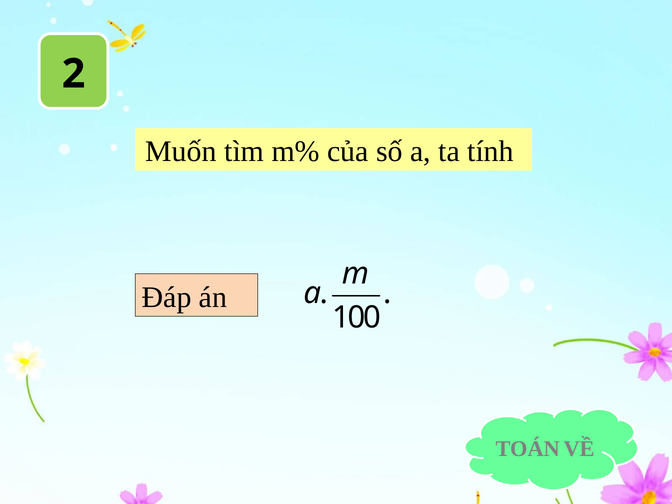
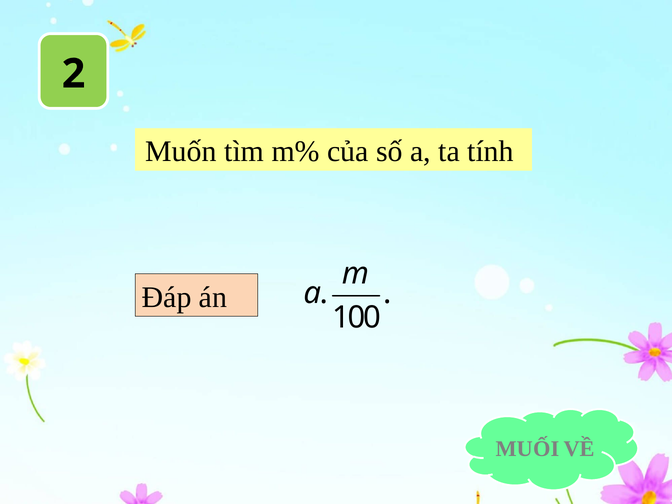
TOÁN: TOÁN -> MUỐI
